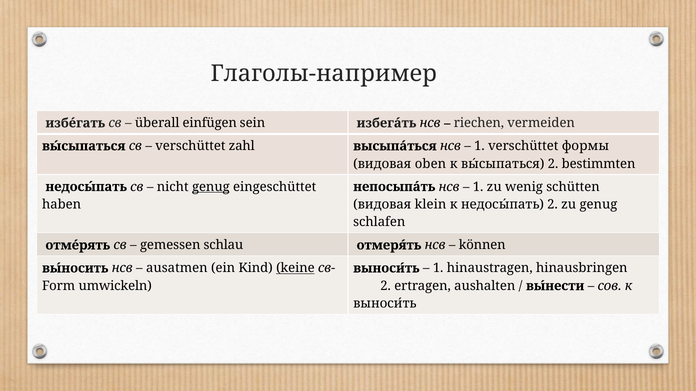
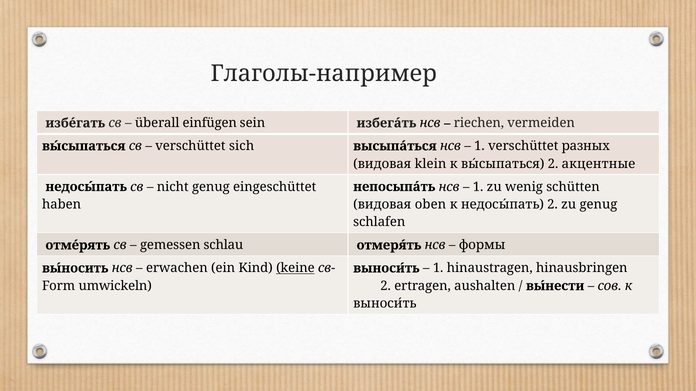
zahl: zahl -> sich
формы: формы -> разных
oben: oben -> klein
bestimmten: bestimmten -> акцентные
genug at (211, 187) underline: present -> none
klein: klein -> oben
können: können -> формы
ausatmen: ausatmen -> erwachen
